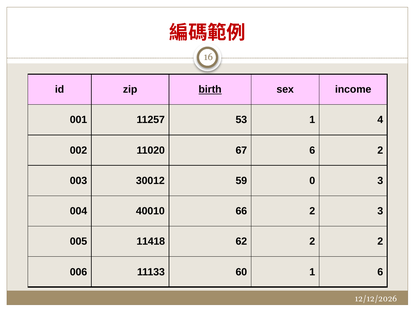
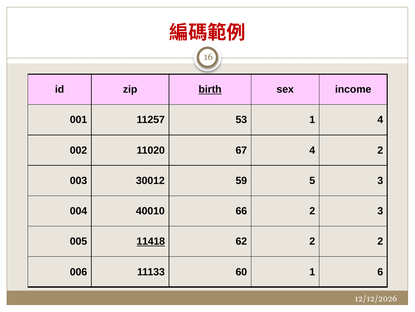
67 6: 6 -> 4
0: 0 -> 5
11418 underline: none -> present
